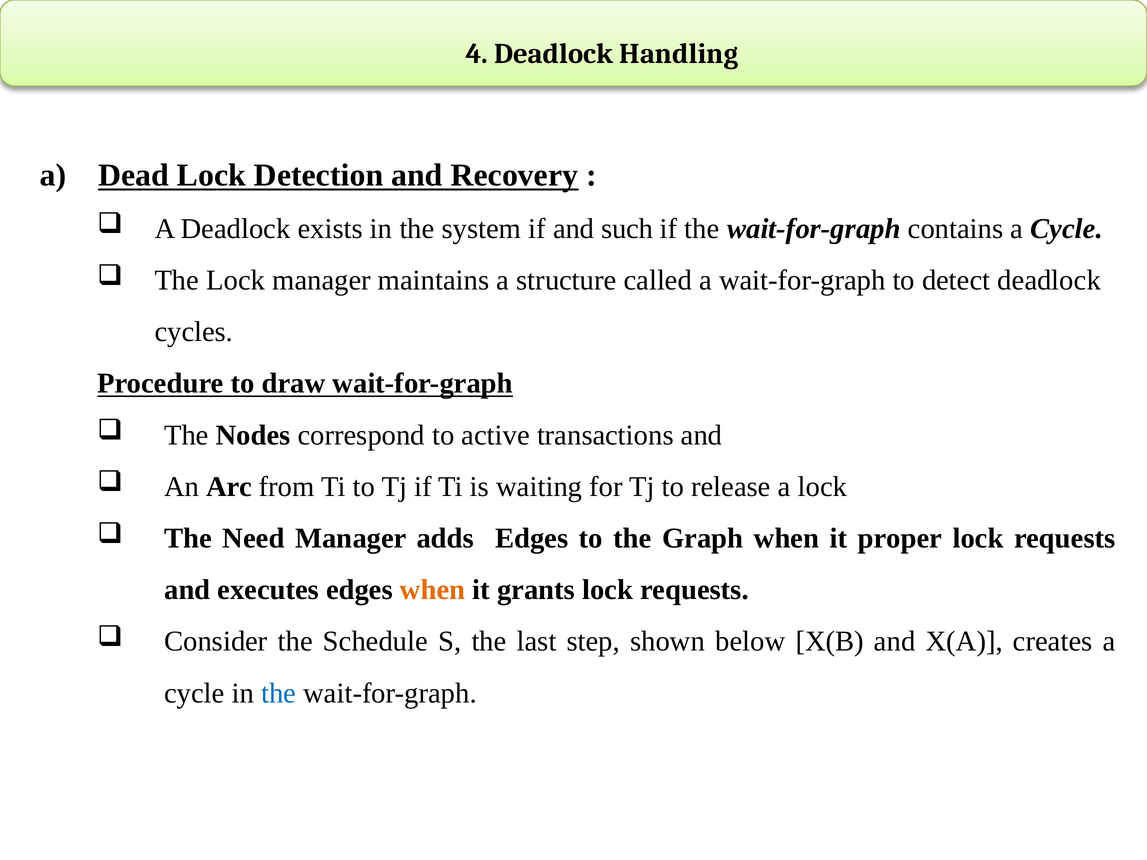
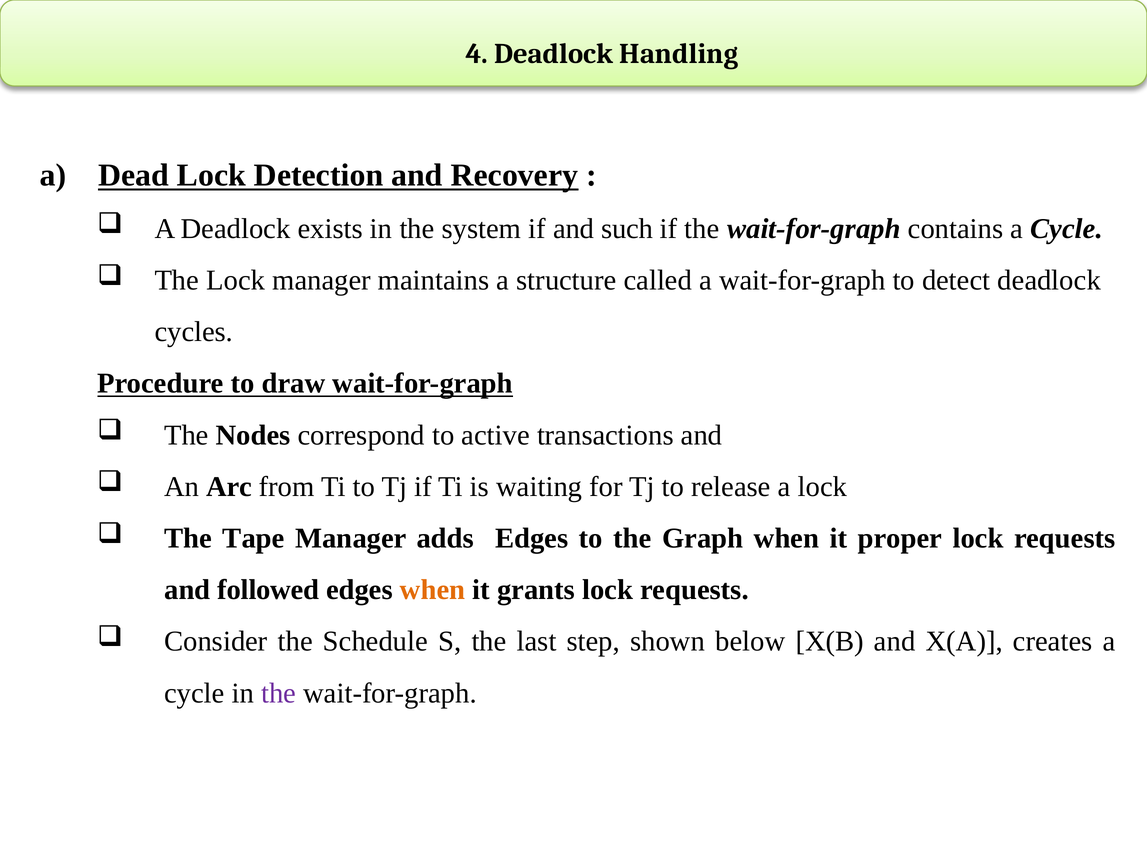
Need: Need -> Tape
executes: executes -> followed
the at (279, 693) colour: blue -> purple
